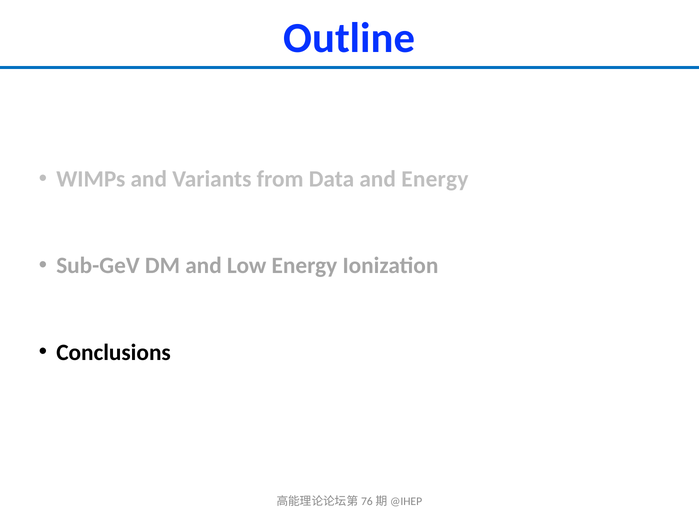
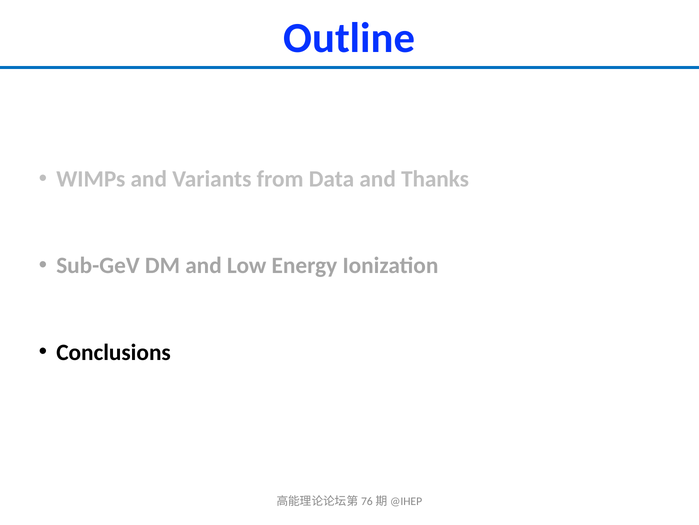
and Energy: Energy -> Thanks
